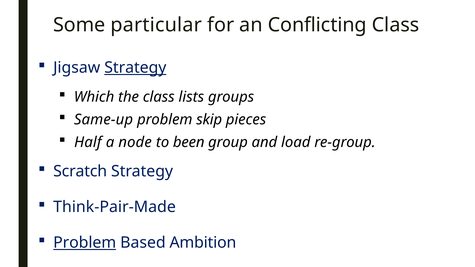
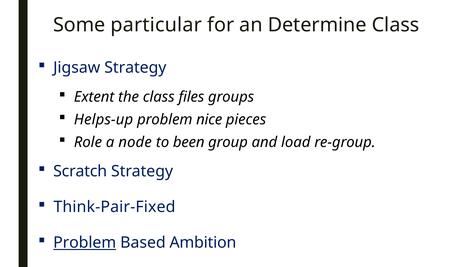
Conflicting: Conflicting -> Determine
Strategy at (135, 68) underline: present -> none
Which: Which -> Extent
lists: lists -> files
Same-up: Same-up -> Helps-up
skip: skip -> nice
Half: Half -> Role
Think-Pair-Made: Think-Pair-Made -> Think-Pair-Fixed
